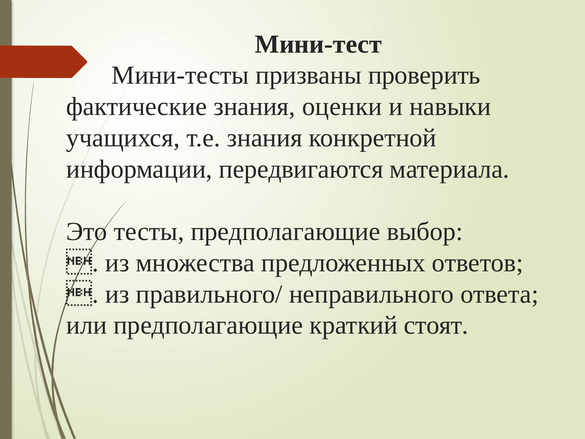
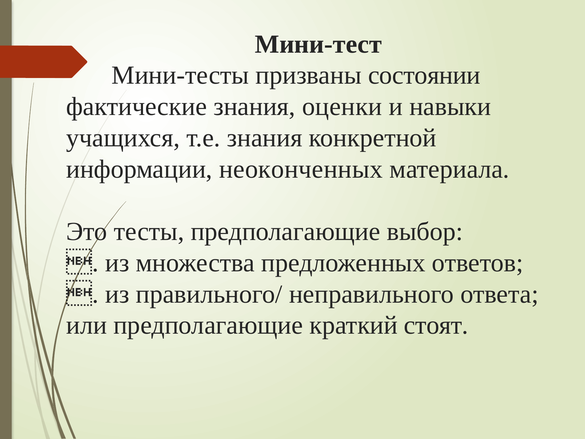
проверить: проверить -> состоянии
передвигаются: передвигаются -> неоконченных
